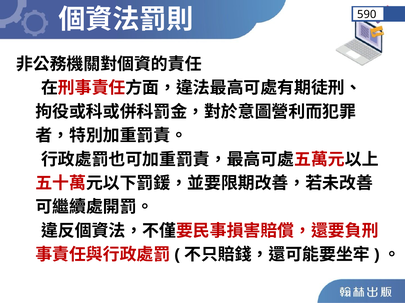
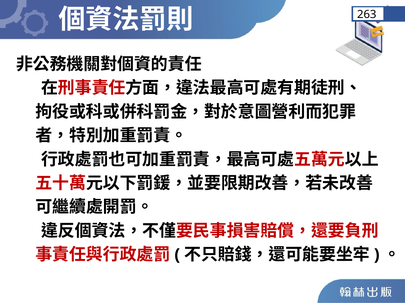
590: 590 -> 263
